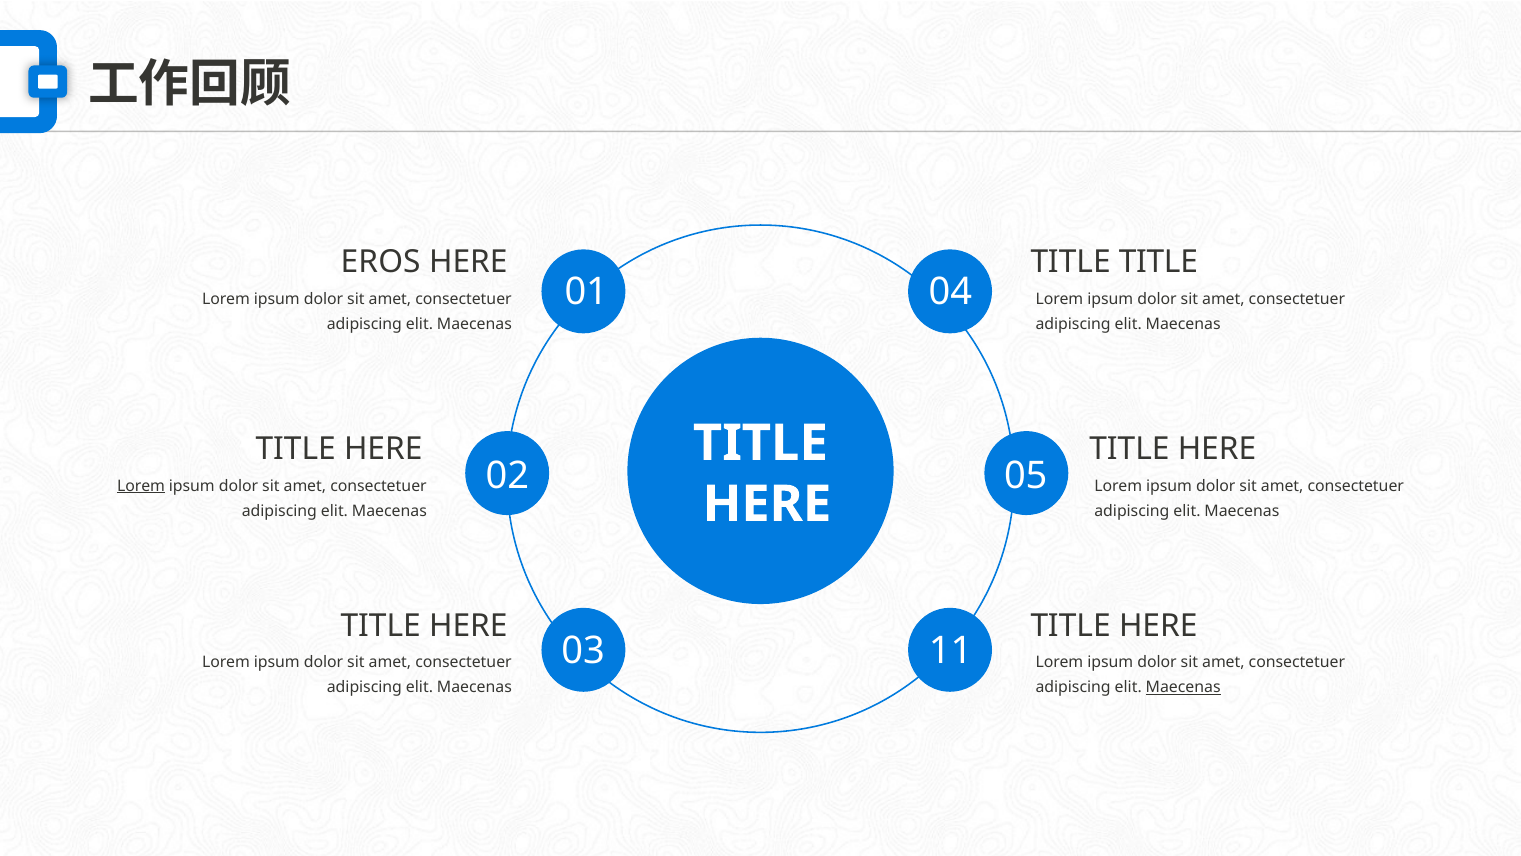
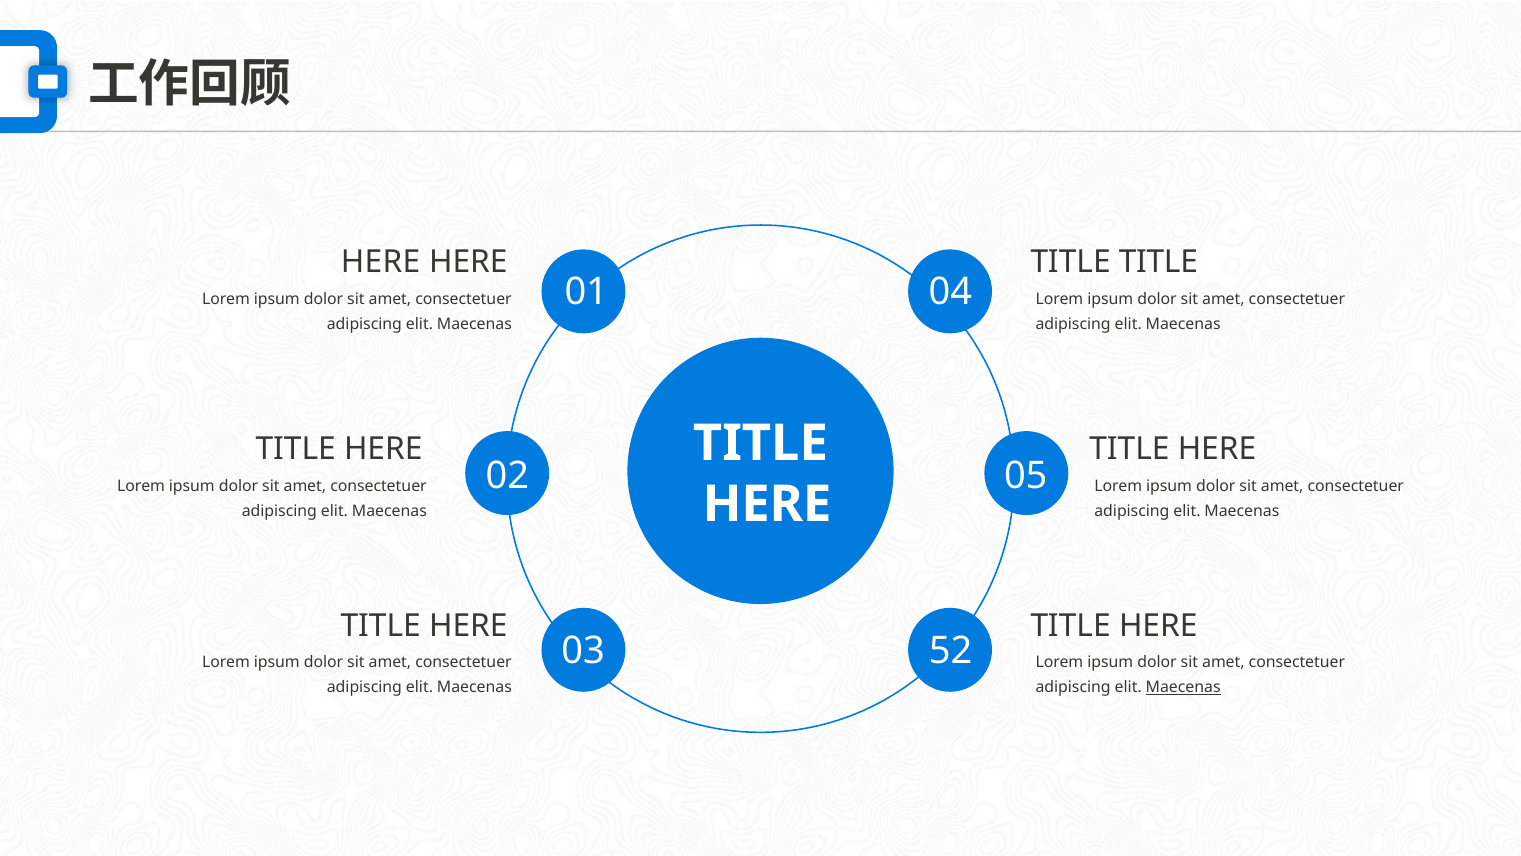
EROS at (381, 262): EROS -> HERE
Lorem at (141, 486) underline: present -> none
11: 11 -> 52
